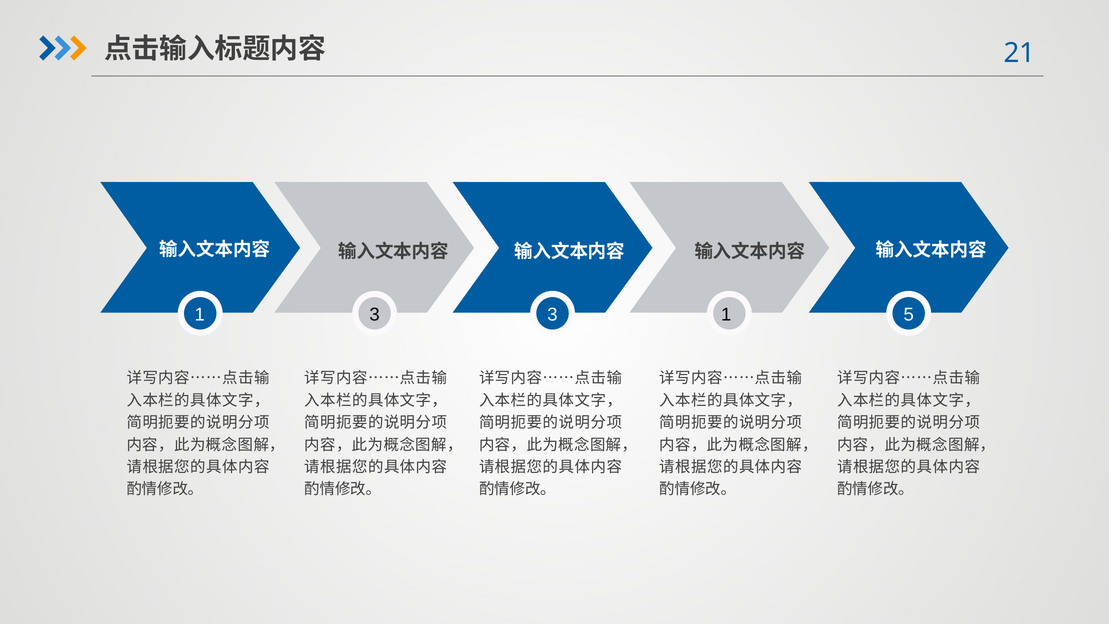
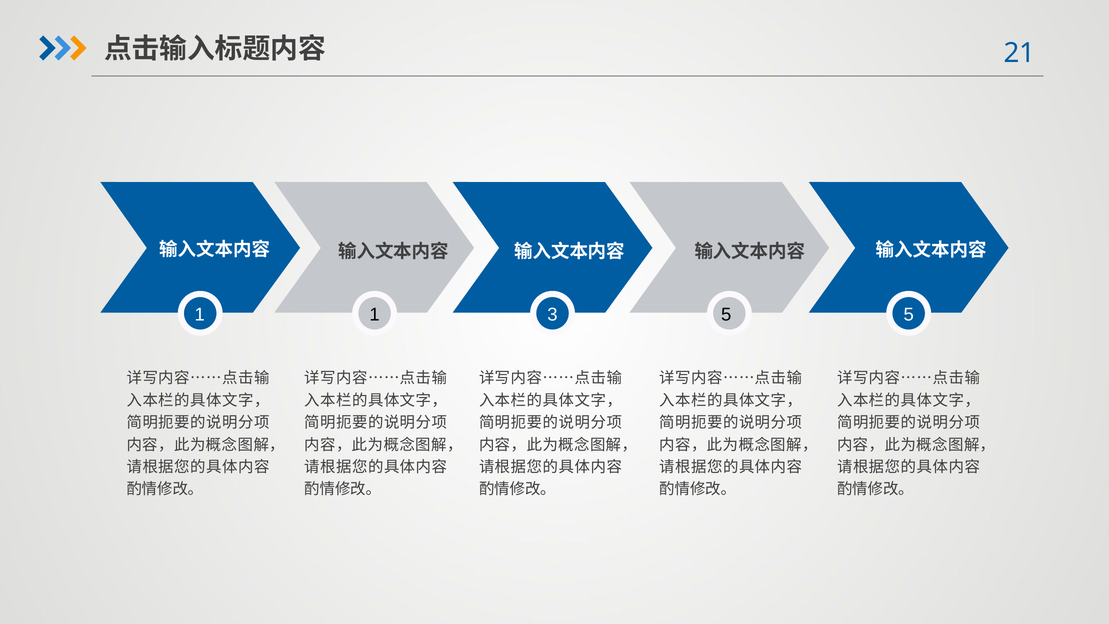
1 3: 3 -> 1
3 1: 1 -> 5
